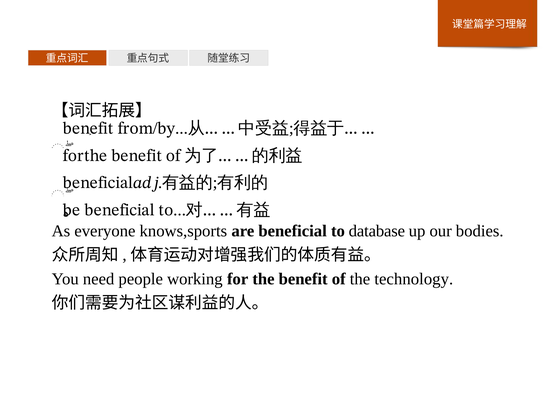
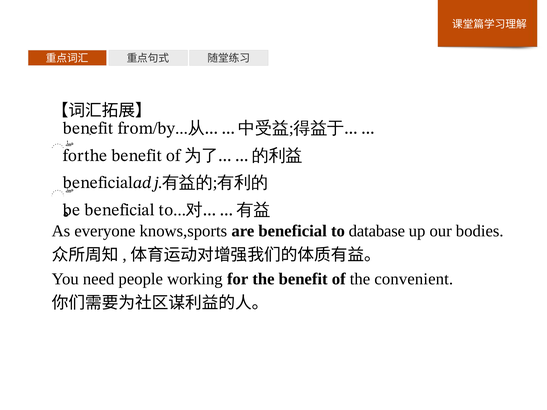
technology: technology -> convenient
